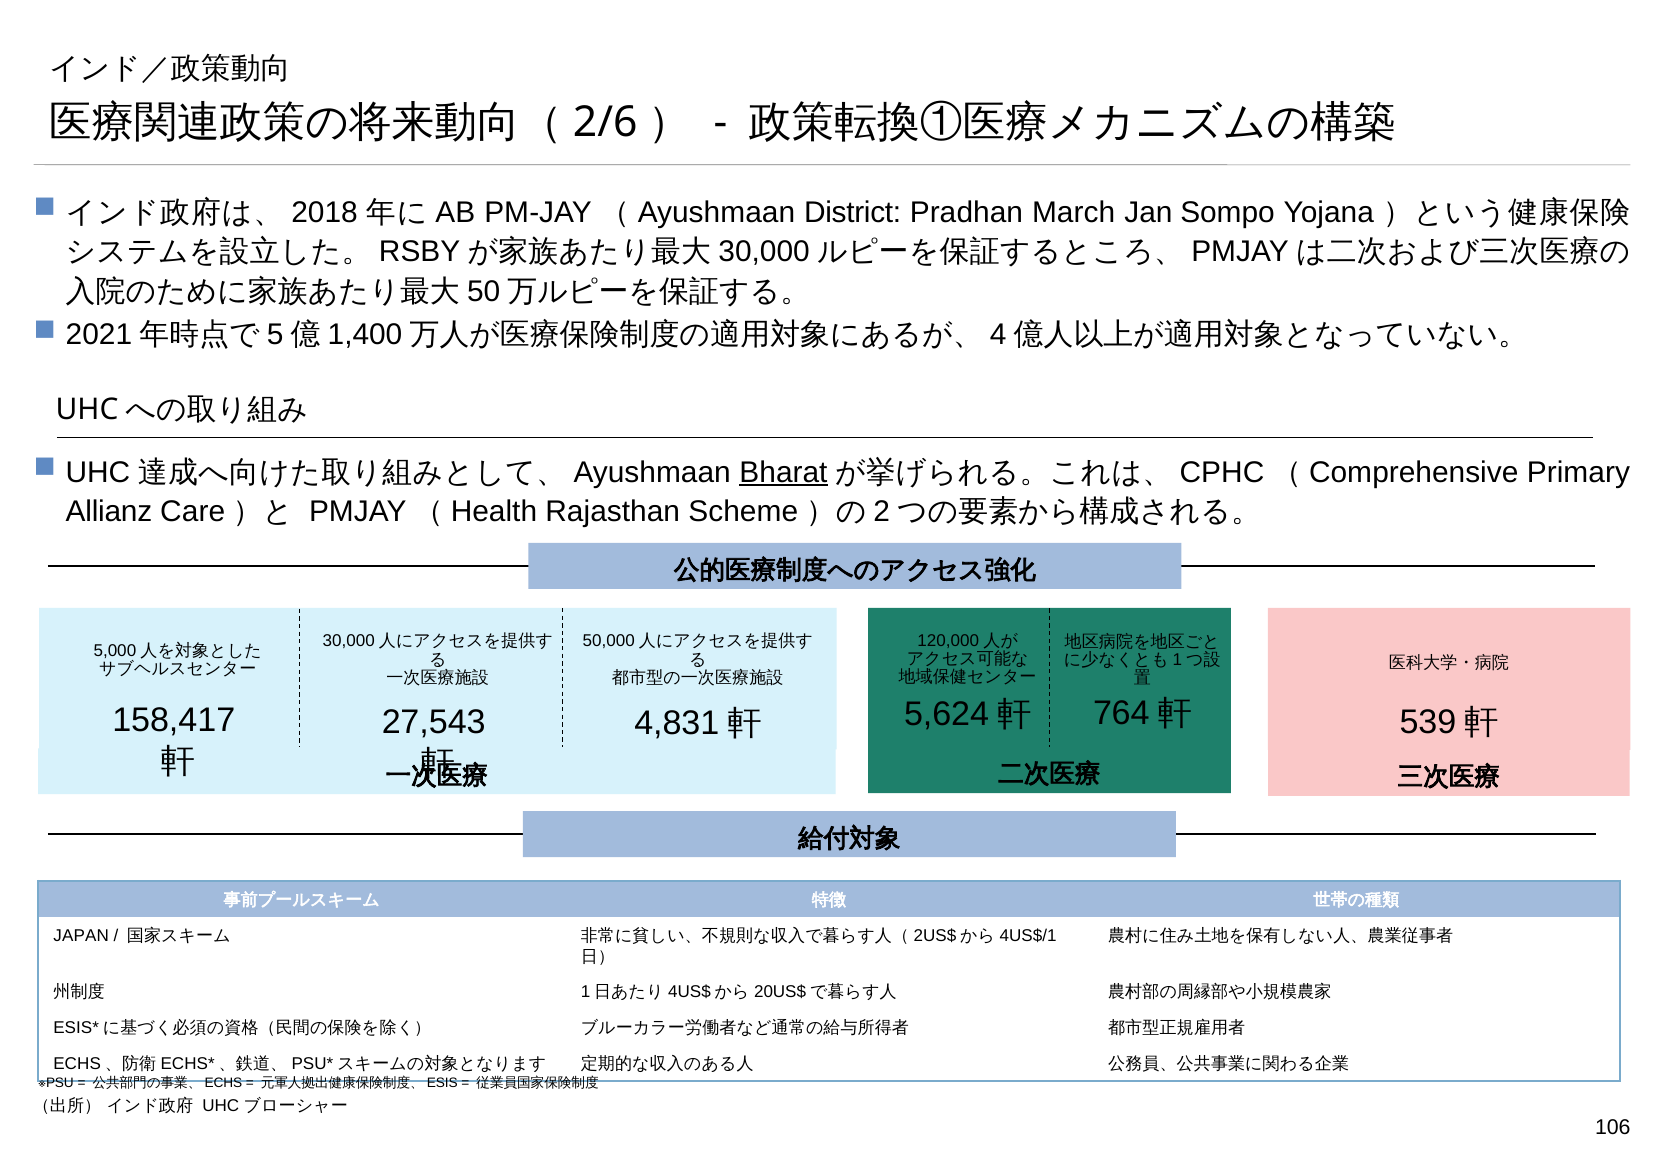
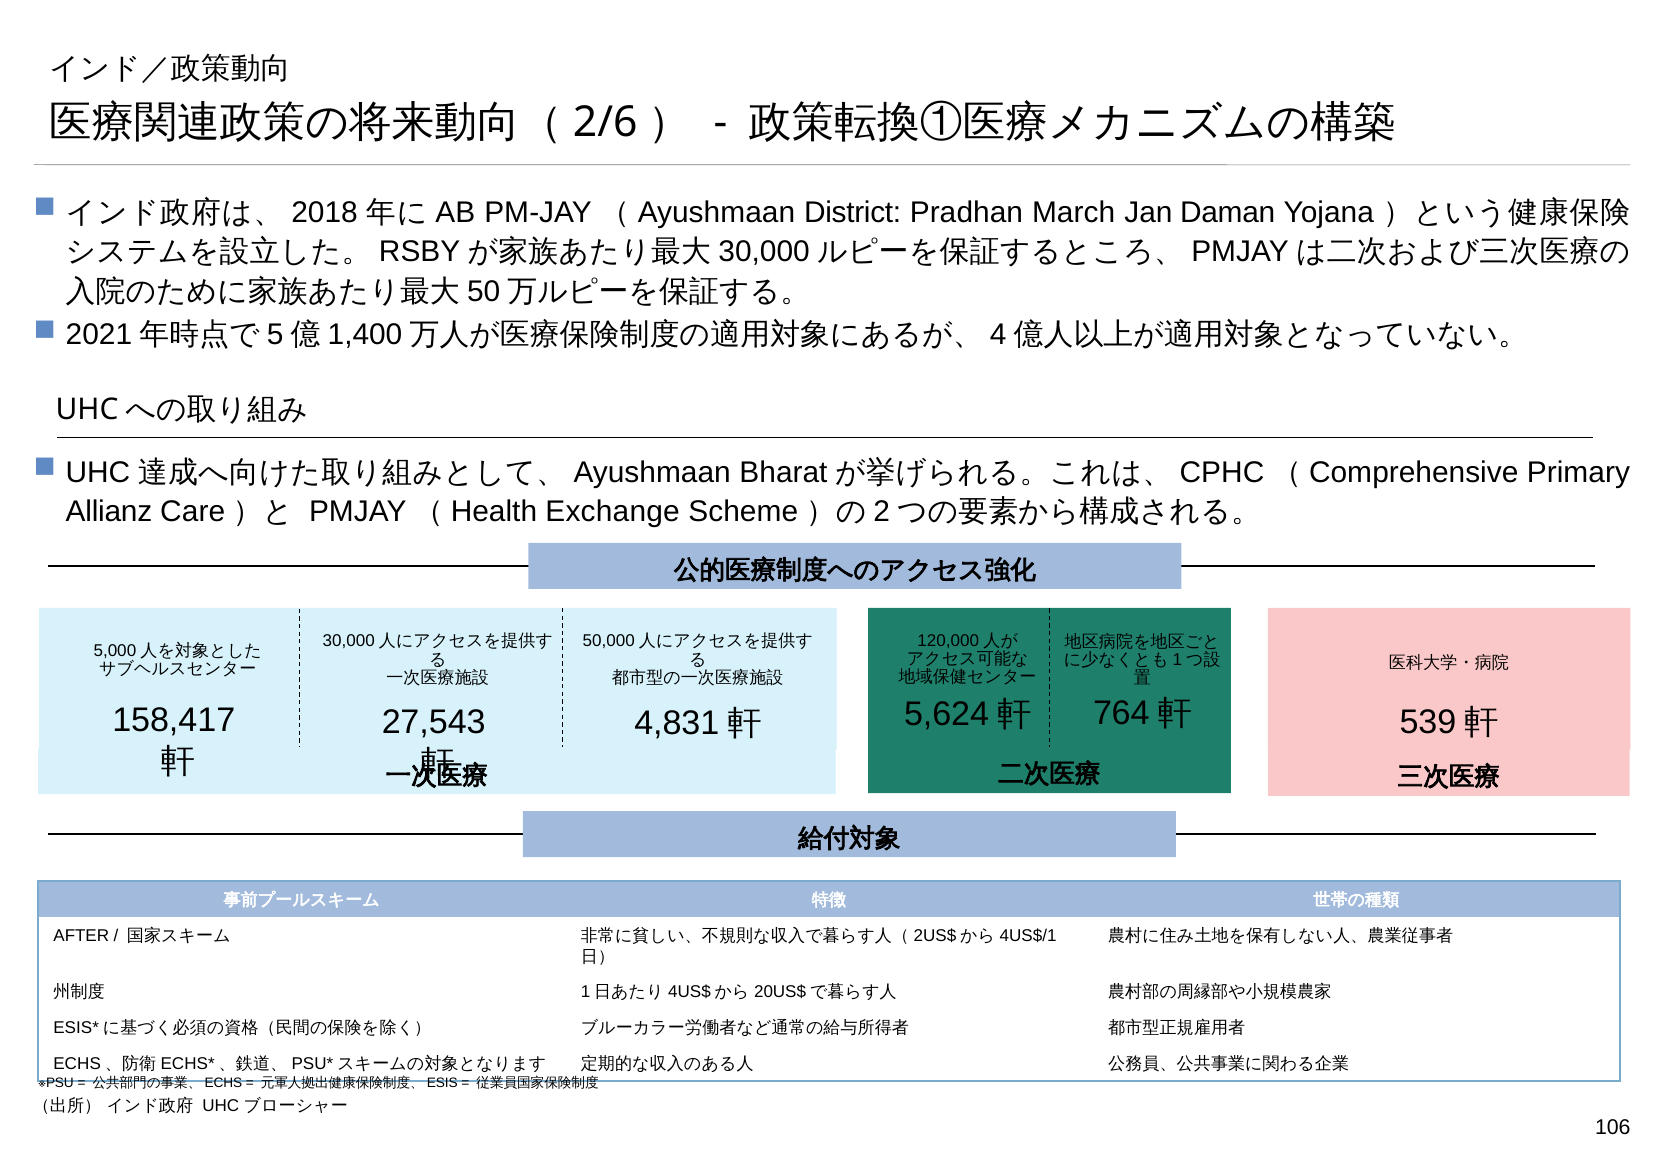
Sompo: Sompo -> Daman
Bharat underline: present -> none
Rajasthan: Rajasthan -> Exchange
JAPAN: JAPAN -> AFTER
